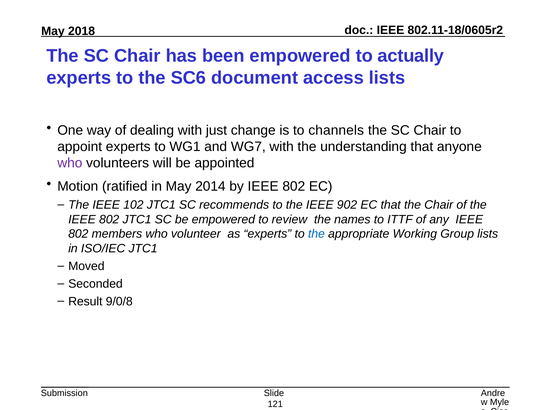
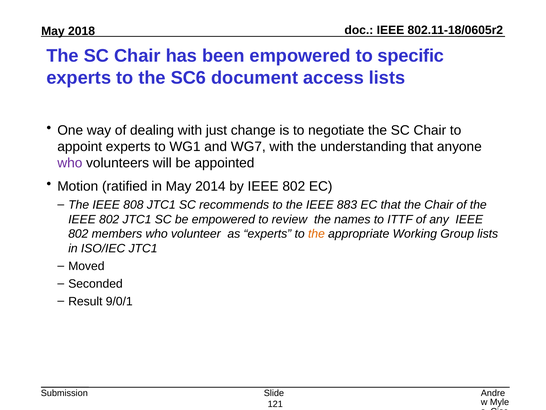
actually: actually -> specific
channels: channels -> negotiate
102: 102 -> 808
902: 902 -> 883
the at (316, 234) colour: blue -> orange
9/0/8: 9/0/8 -> 9/0/1
